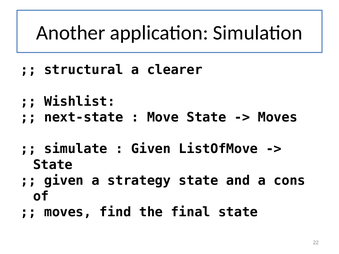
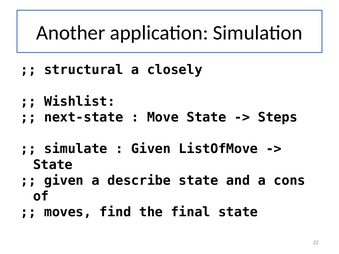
clearer: clearer -> closely
Moves at (278, 117): Moves -> Steps
strategy: strategy -> describe
